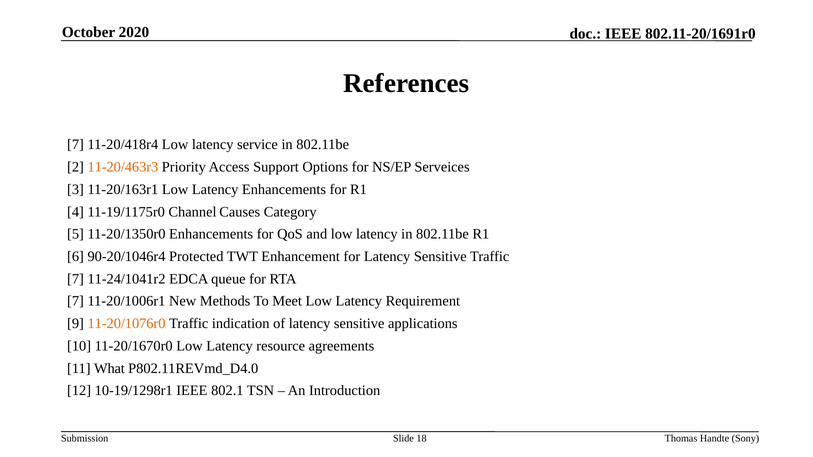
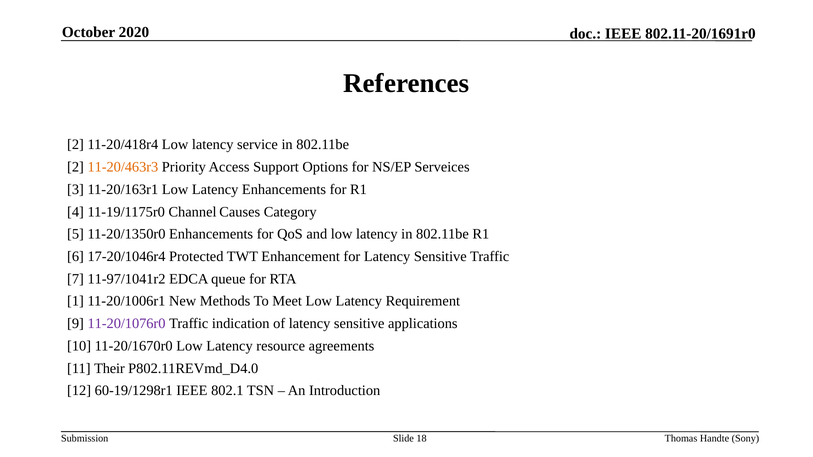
7 at (76, 145): 7 -> 2
90-20/1046r4: 90-20/1046r4 -> 17-20/1046r4
11-24/1041r2: 11-24/1041r2 -> 11-97/1041r2
7 at (76, 301): 7 -> 1
11-20/1076r0 colour: orange -> purple
What: What -> Their
10-19/1298r1: 10-19/1298r1 -> 60-19/1298r1
